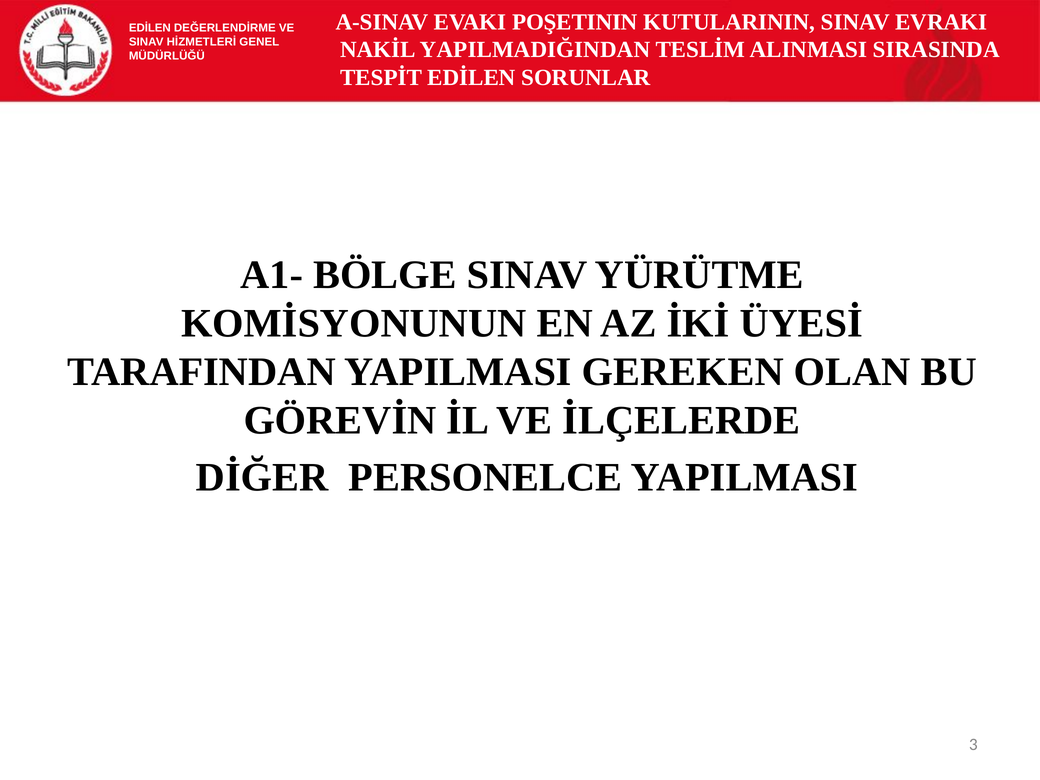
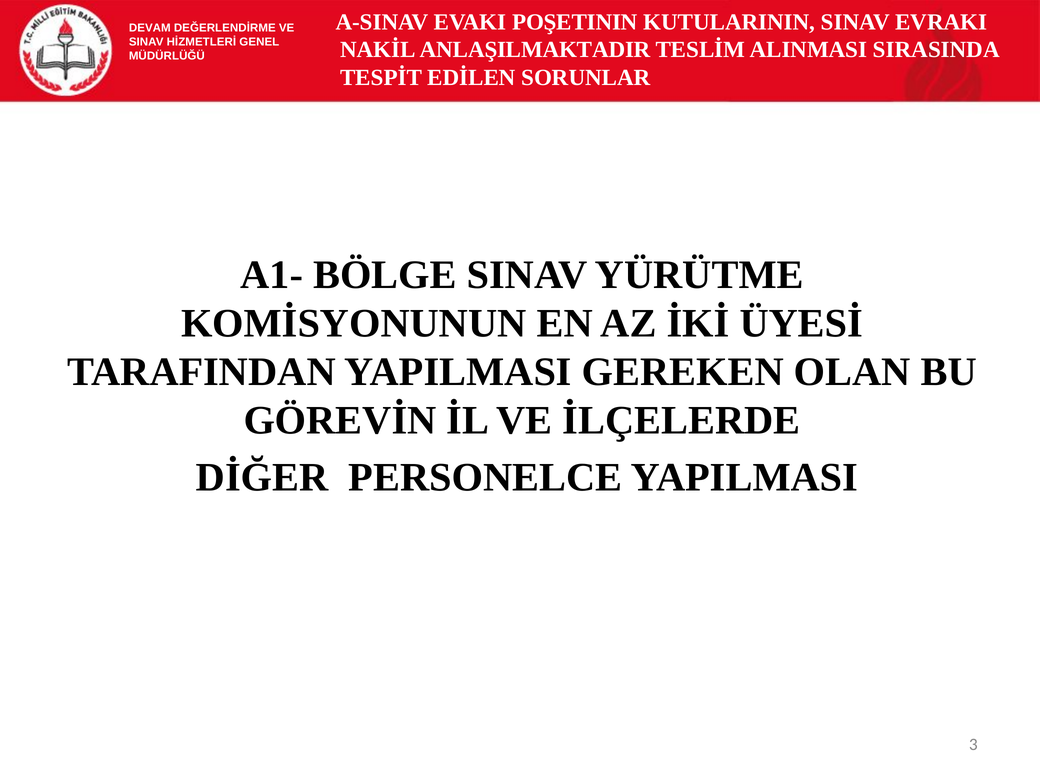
EDİLEN at (150, 28): EDİLEN -> DEVAM
YAPILMADIĞINDAN: YAPILMADIĞINDAN -> ANLAŞILMAKTADIR
